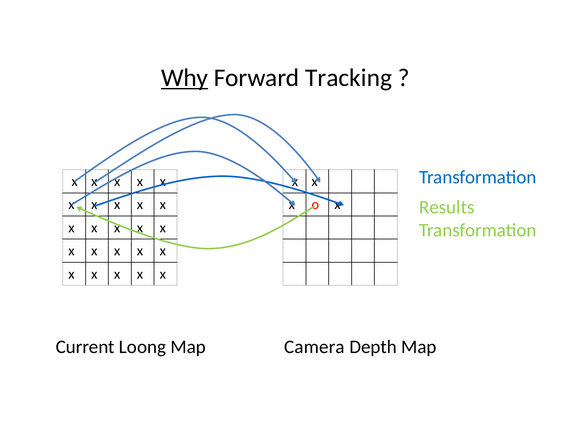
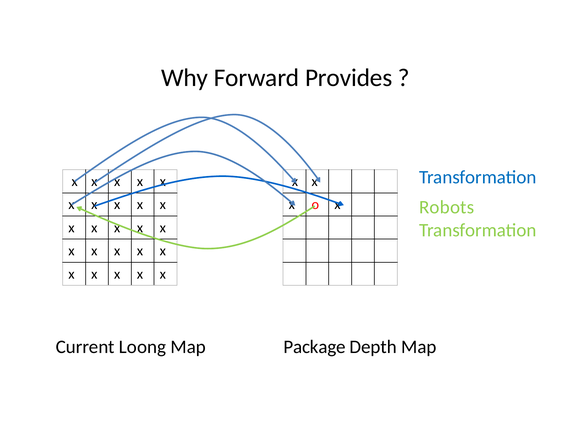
Why underline: present -> none
Tracking: Tracking -> Provides
Results: Results -> Robots
Camera: Camera -> Package
